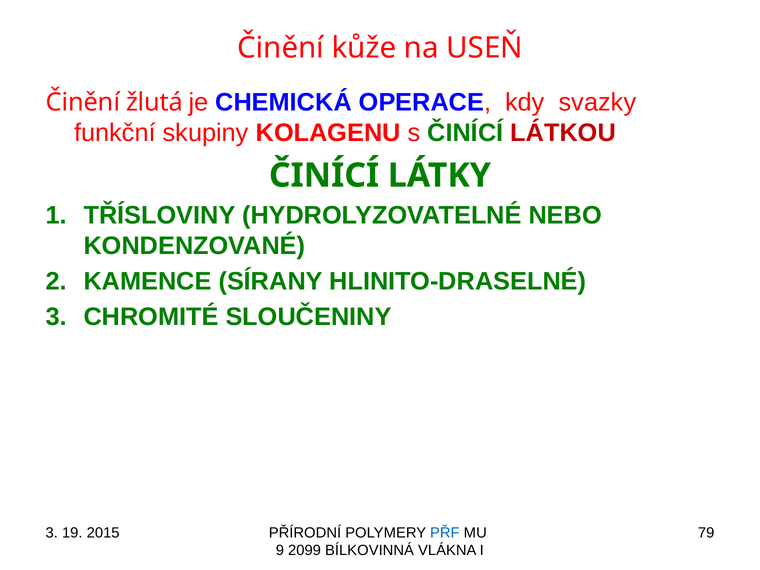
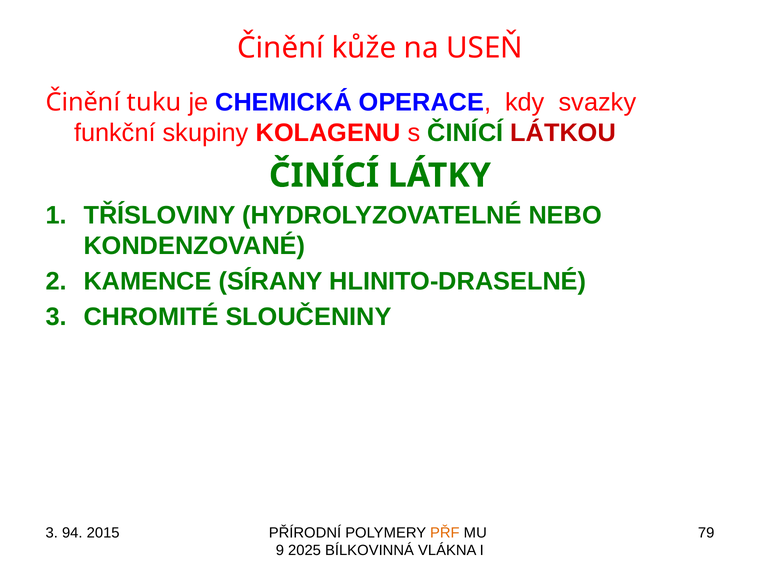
žlutá: žlutá -> tuku
19: 19 -> 94
PŘF colour: blue -> orange
2099: 2099 -> 2025
